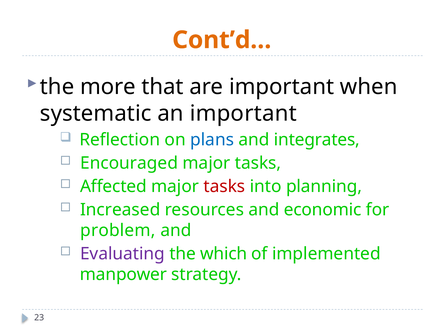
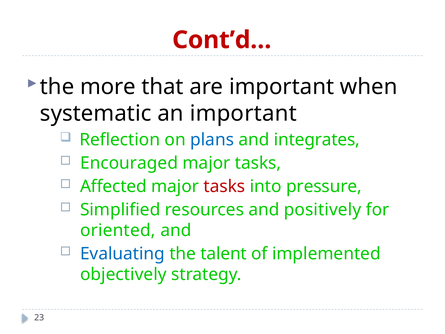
Cont’d… colour: orange -> red
planning: planning -> pressure
Increased: Increased -> Simplified
economic: economic -> positively
problem: problem -> oriented
Evaluating colour: purple -> blue
which: which -> talent
manpower: manpower -> objectively
